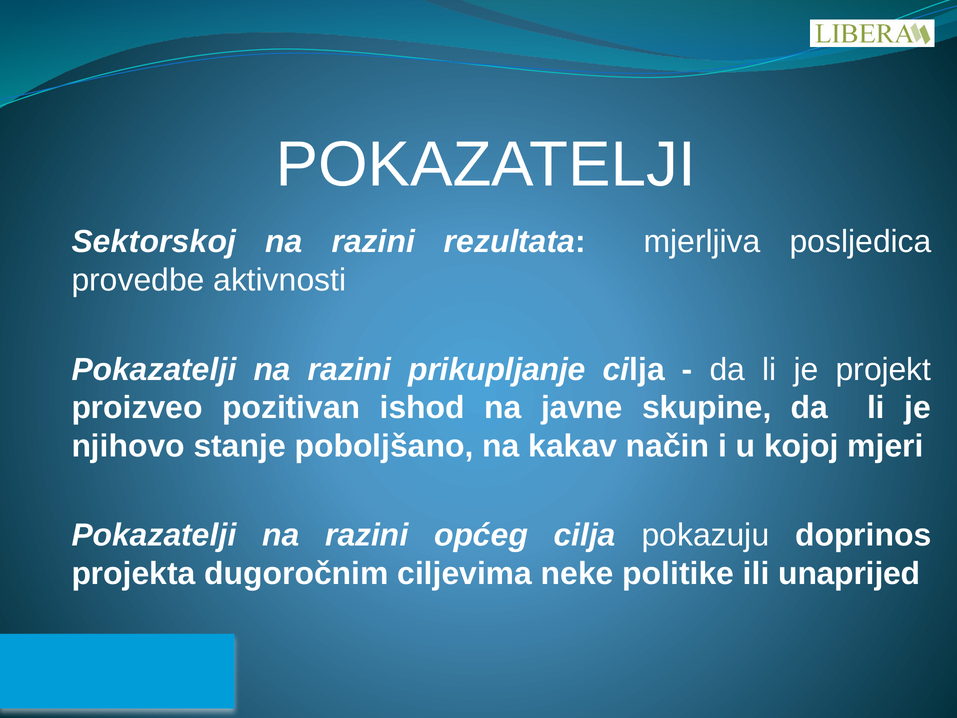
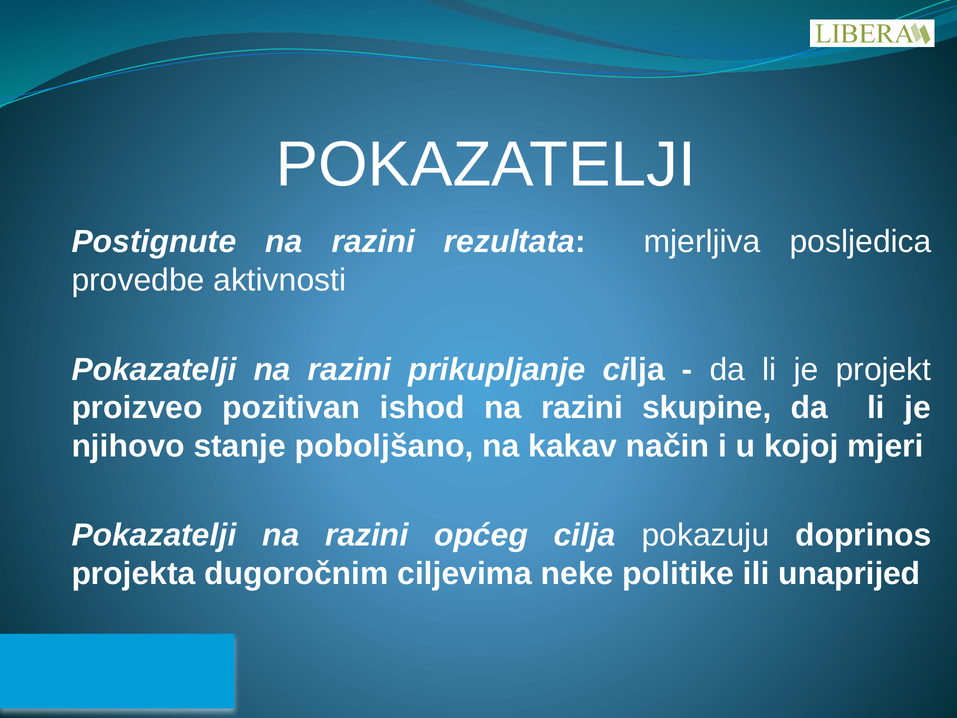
Sektorskoj: Sektorskoj -> Postignute
ishod na javne: javne -> razini
